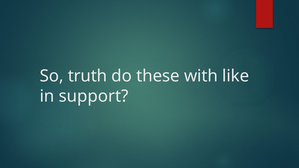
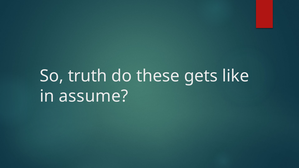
with: with -> gets
support: support -> assume
